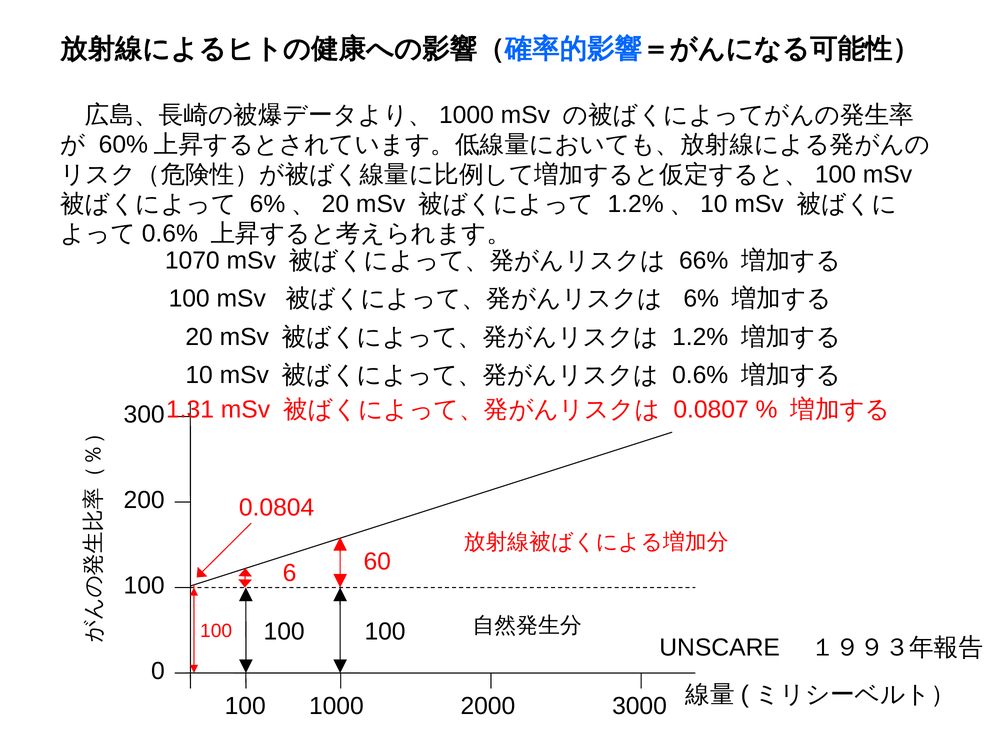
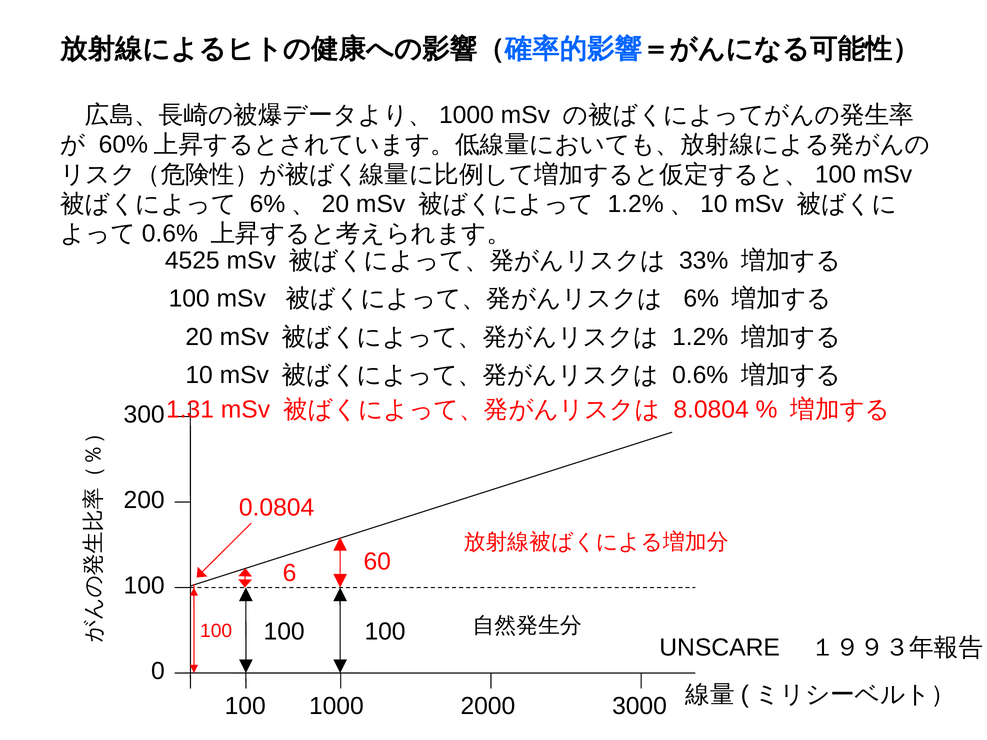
1070: 1070 -> 4525
66%: 66% -> 33%
0.0807: 0.0807 -> 8.0804
